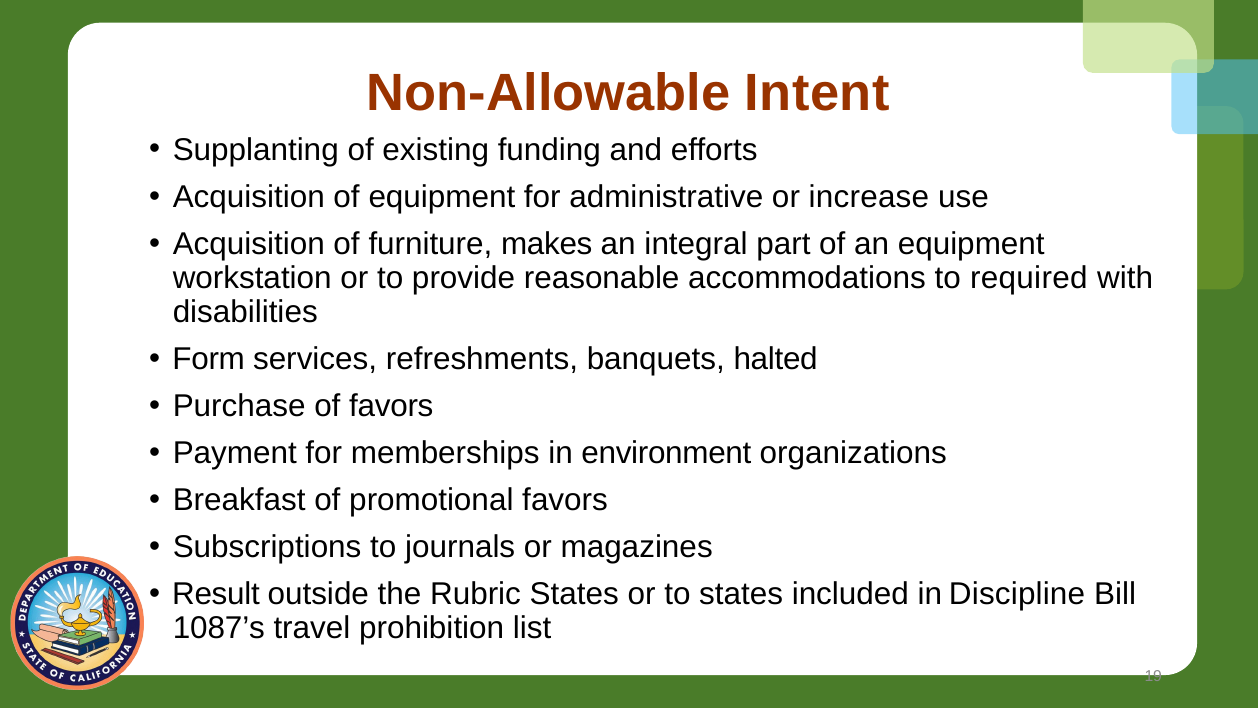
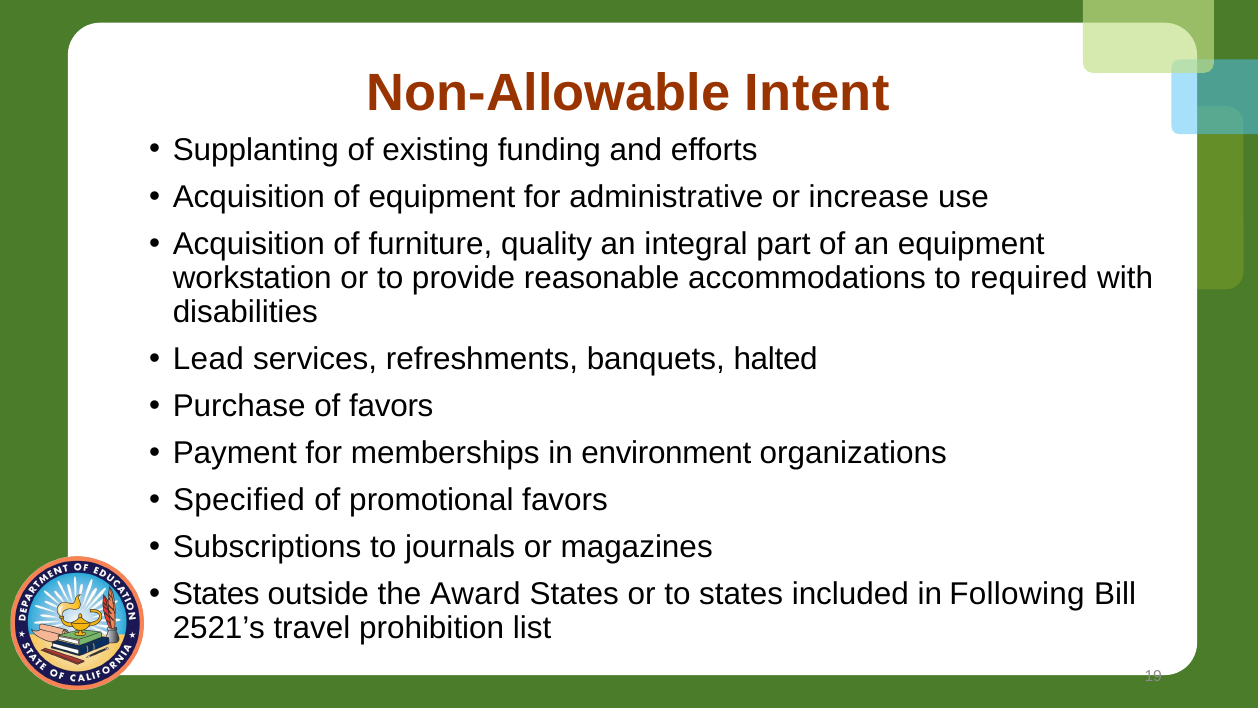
makes: makes -> quality
Form: Form -> Lead
Breakfast: Breakfast -> Specified
Result at (216, 594): Result -> States
Rubric: Rubric -> Award
Discipline: Discipline -> Following
1087’s: 1087’s -> 2521’s
